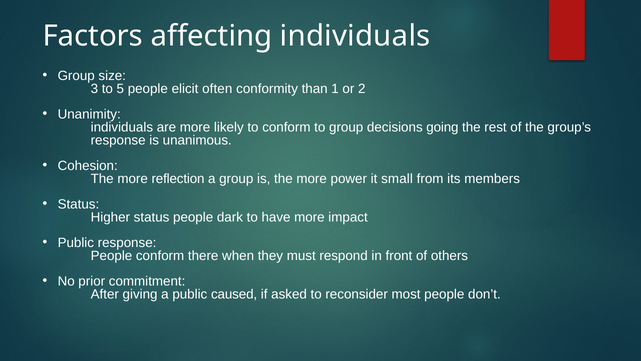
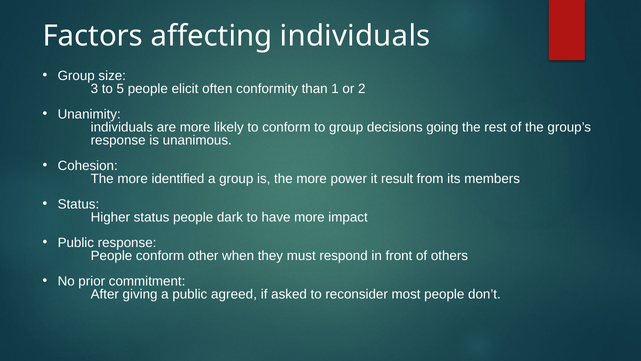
reflection: reflection -> identified
small: small -> result
there: there -> other
caused: caused -> agreed
